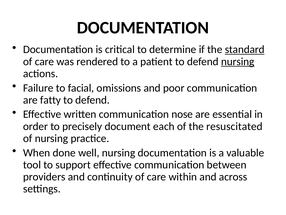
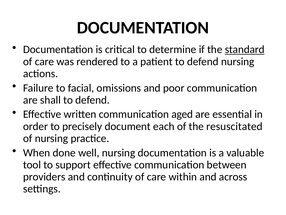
nursing at (238, 61) underline: present -> none
fatty: fatty -> shall
nose: nose -> aged
